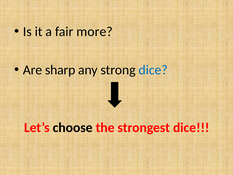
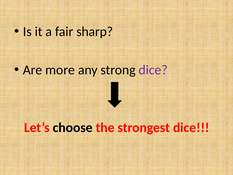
more: more -> sharp
sharp: sharp -> more
dice at (153, 70) colour: blue -> purple
